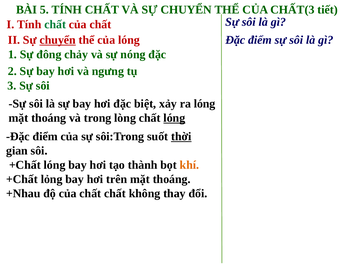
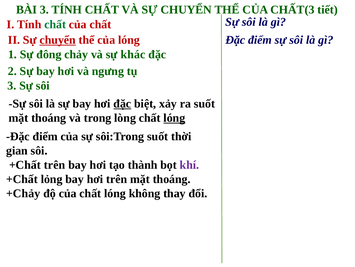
BÀI 5: 5 -> 3
nóng: nóng -> khác
đặc at (122, 103) underline: none -> present
ra lóng: lóng -> suốt
thời underline: present -> none
+Chất lóng: lóng -> trên
khí colour: orange -> purple
+Nhau: +Nhau -> +Chảy
của chất chất: chất -> lóng
